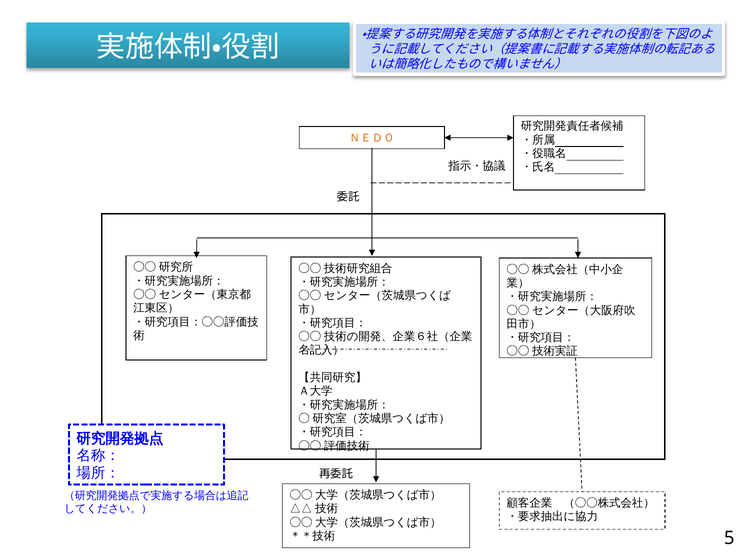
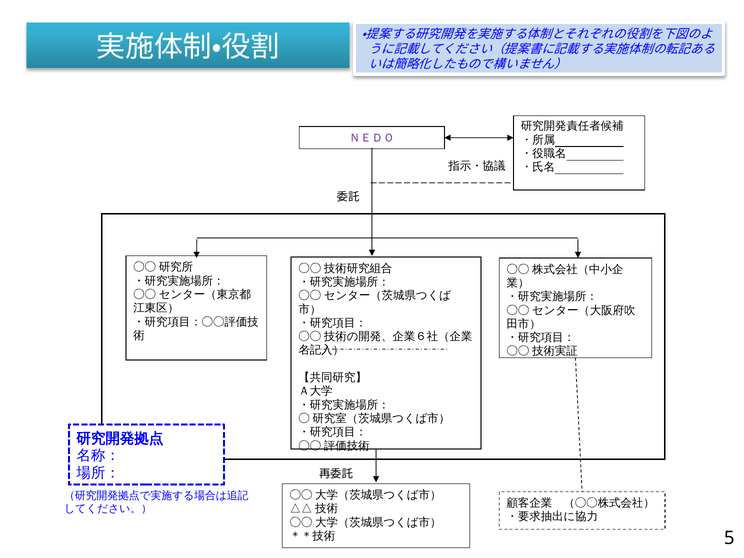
ＮＥＤＯ colour: orange -> purple
